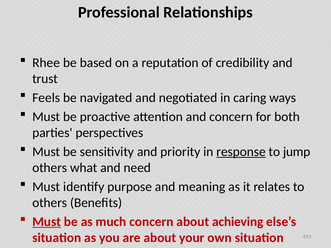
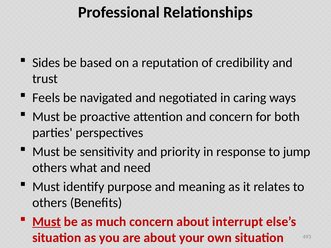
Rhee: Rhee -> Sides
response underline: present -> none
achieving: achieving -> interrupt
